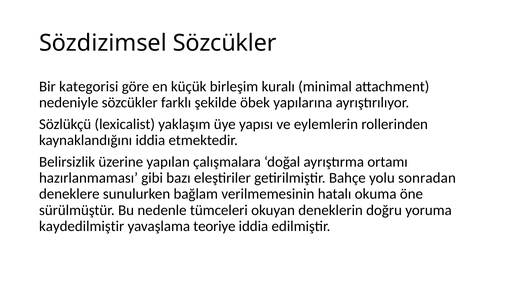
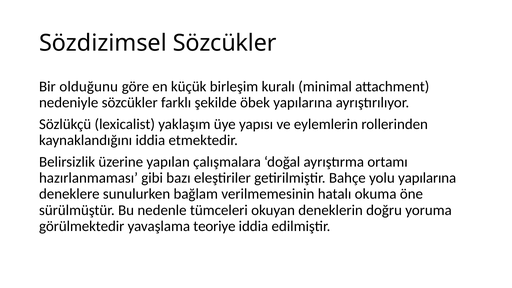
kategorisi: kategorisi -> olduğunu
yolu sonradan: sonradan -> yapılarına
kaydedilmiştir: kaydedilmiştir -> görülmektedir
